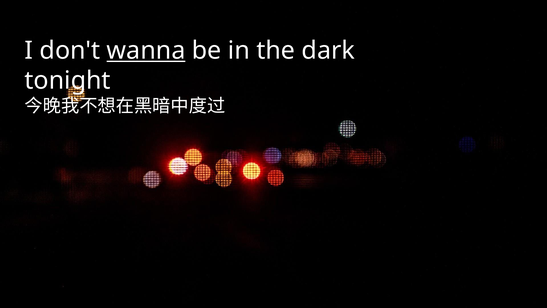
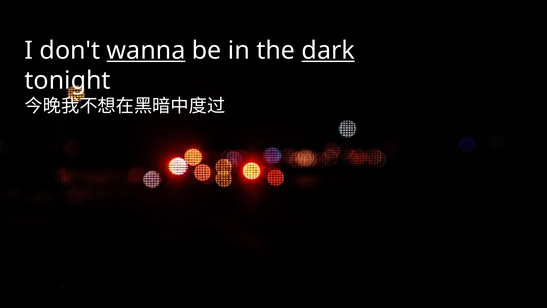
dark underline: none -> present
